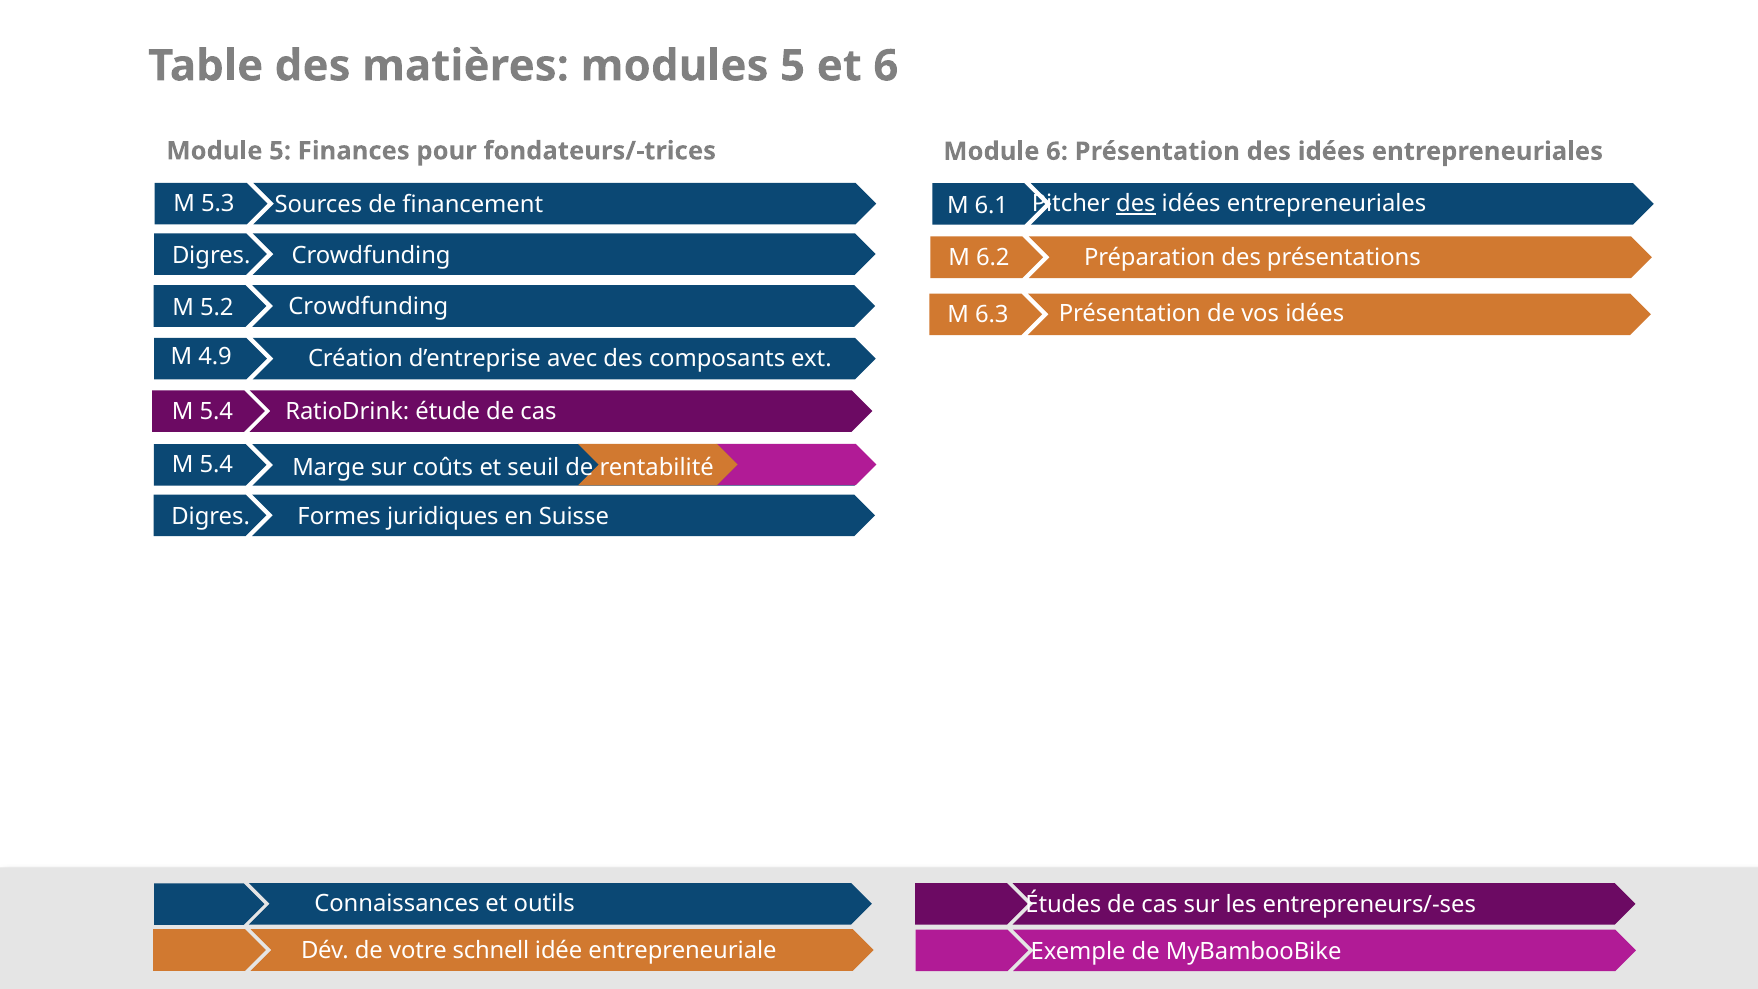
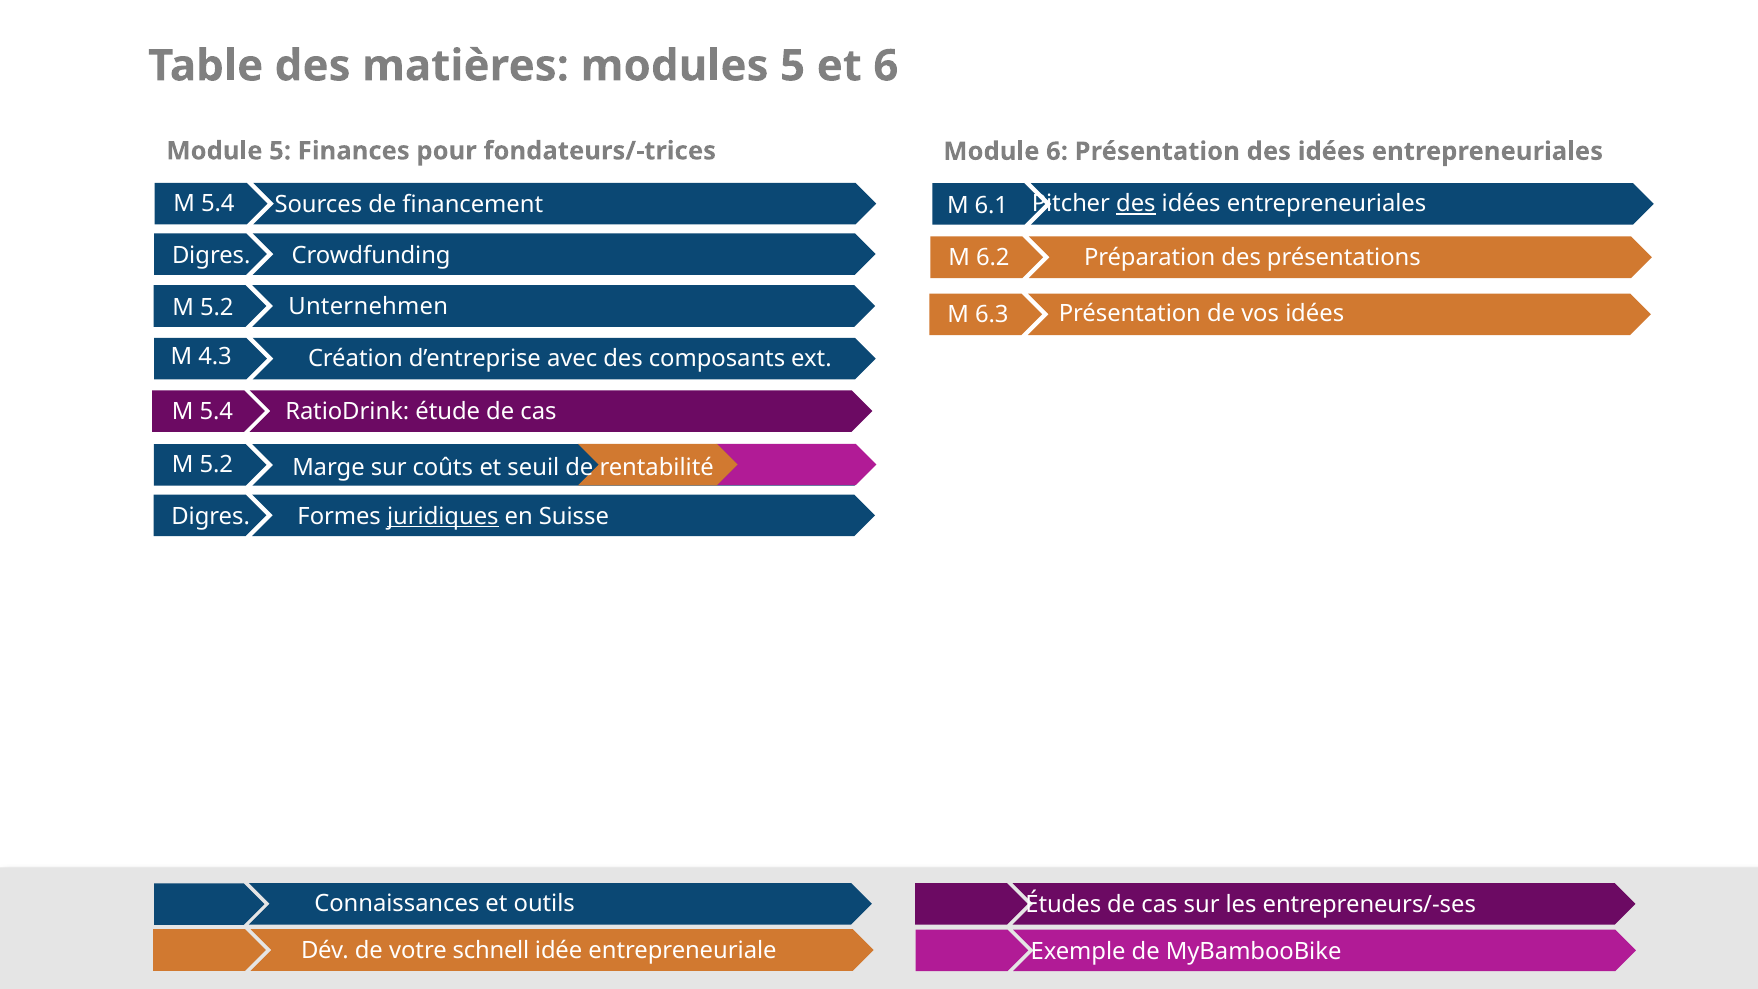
5.3 at (218, 204): 5.3 -> 5.4
Crowdfunding at (368, 307): Crowdfunding -> Unternehmen
4.9: 4.9 -> 4.3
5.4 at (216, 465): 5.4 -> 5.2
juridiques underline: none -> present
